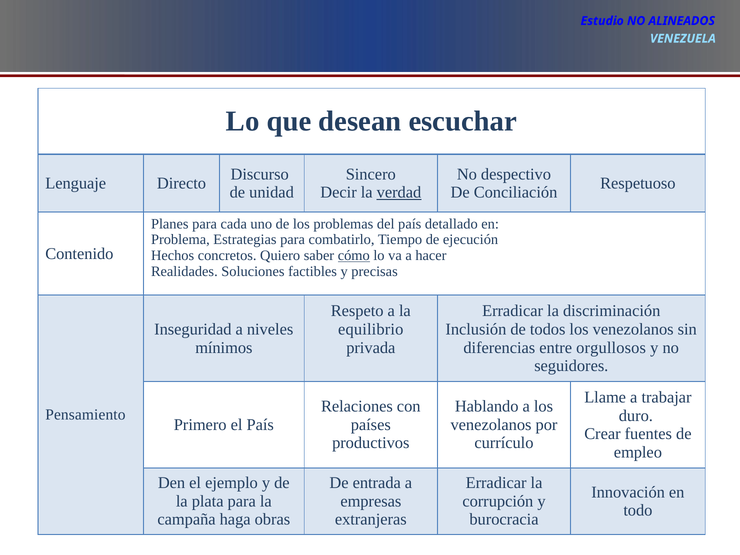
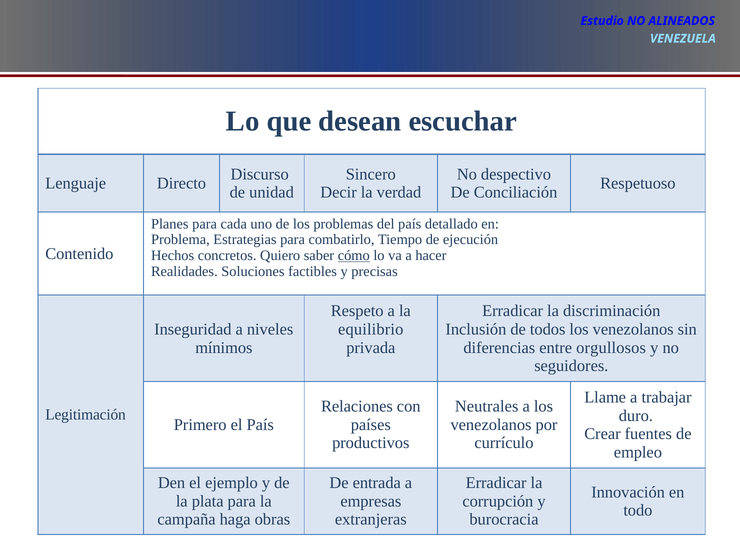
verdad underline: present -> none
Hablando: Hablando -> Neutrales
Pensamiento: Pensamiento -> Legitimación
